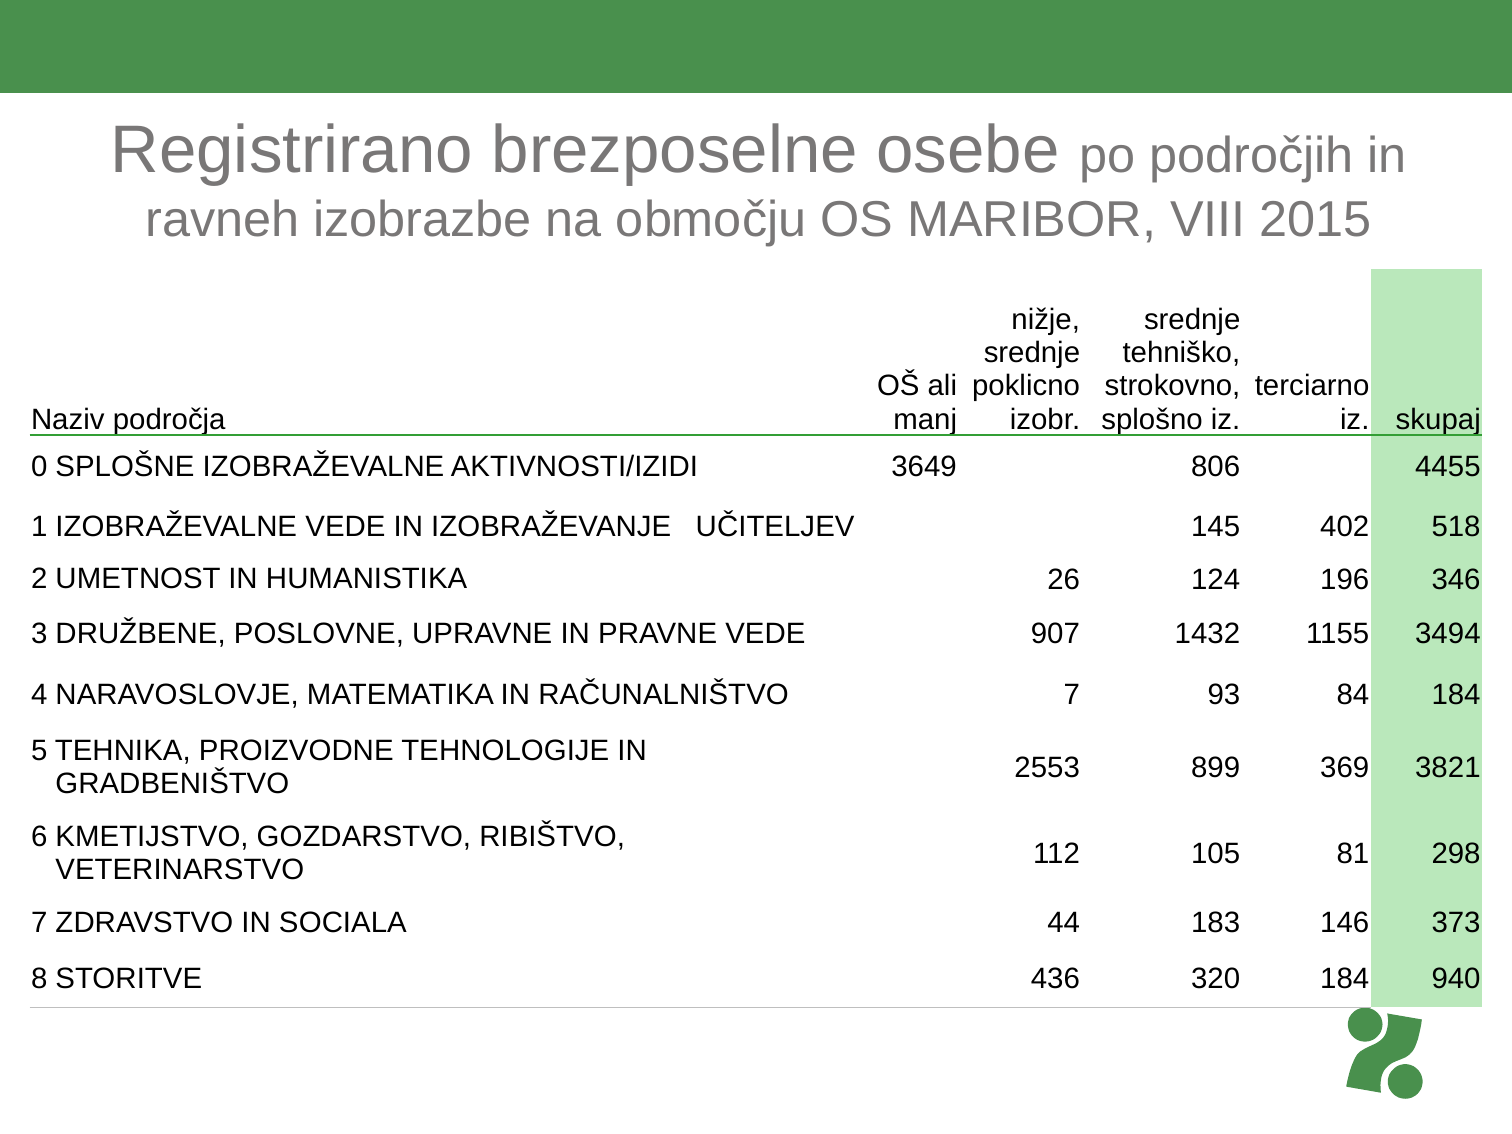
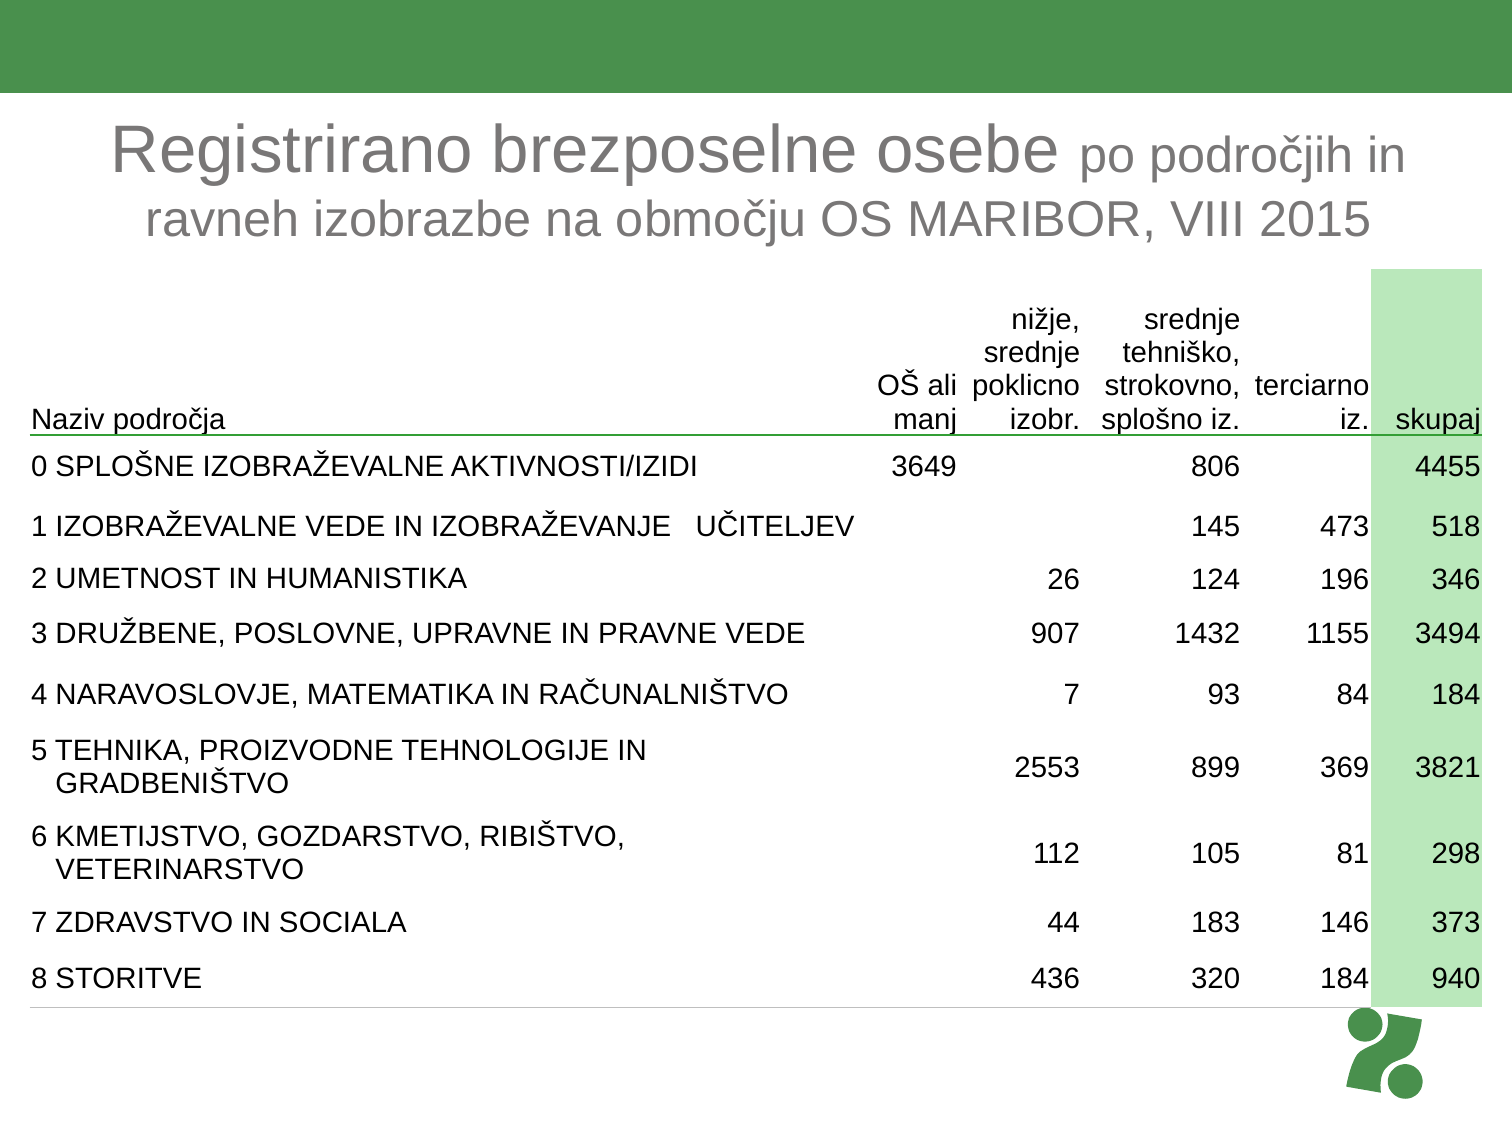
402: 402 -> 473
